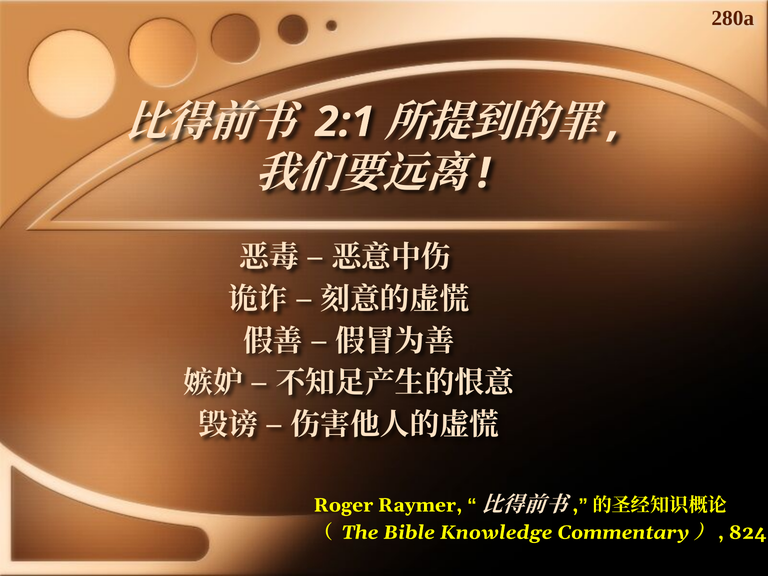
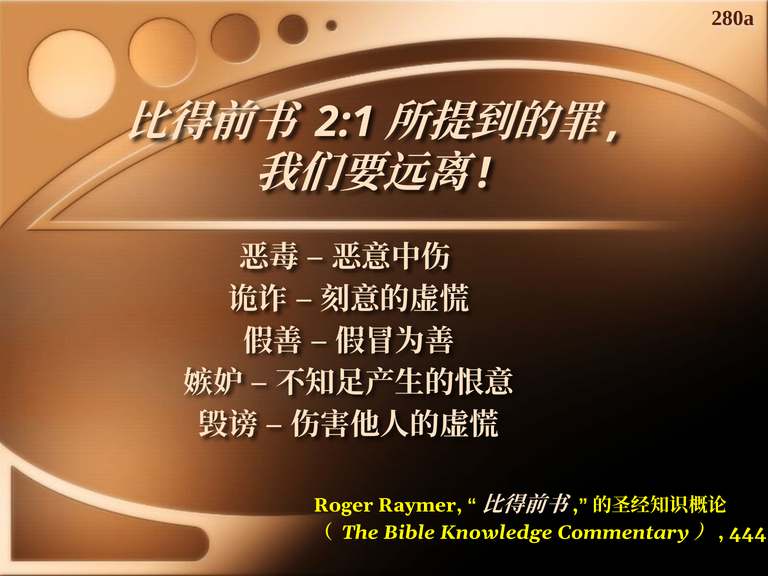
824: 824 -> 444
